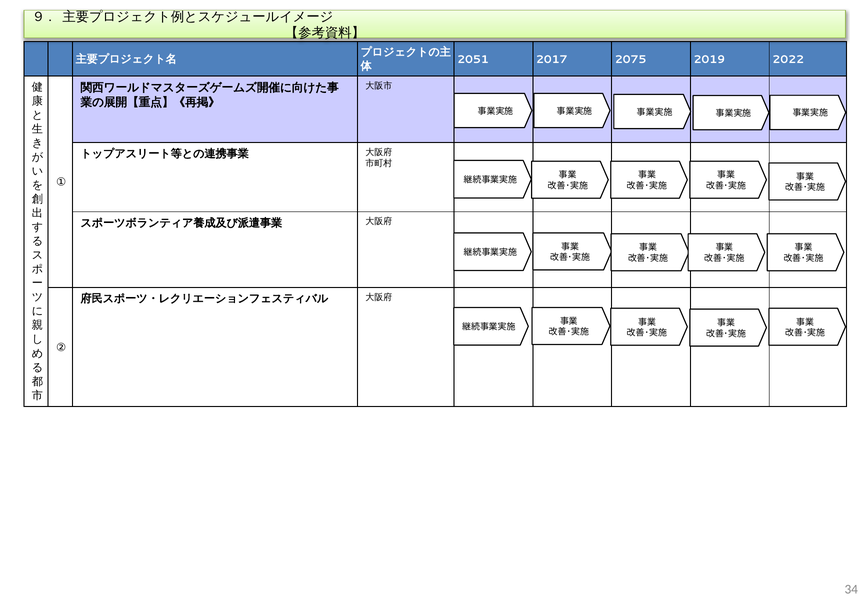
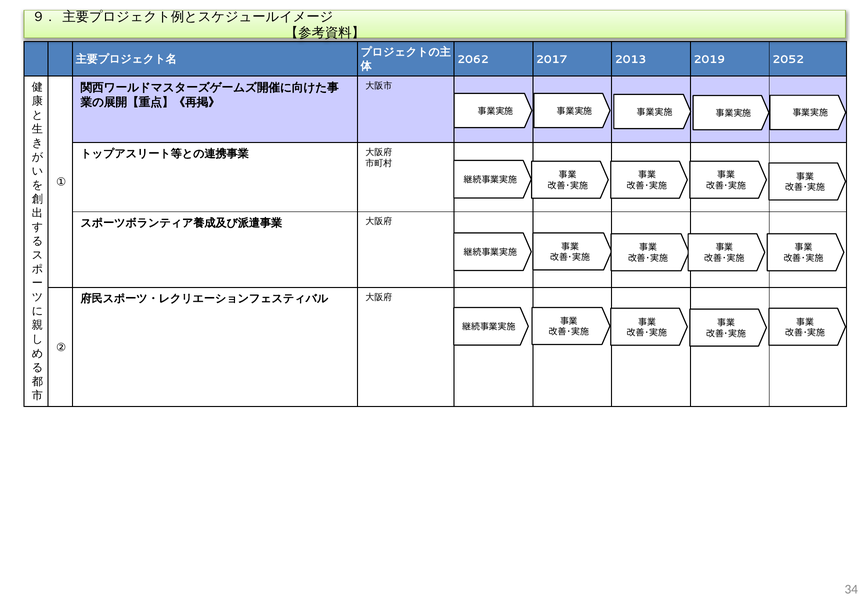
2051: 2051 -> 2062
2075: 2075 -> 2013
2022: 2022 -> 2052
